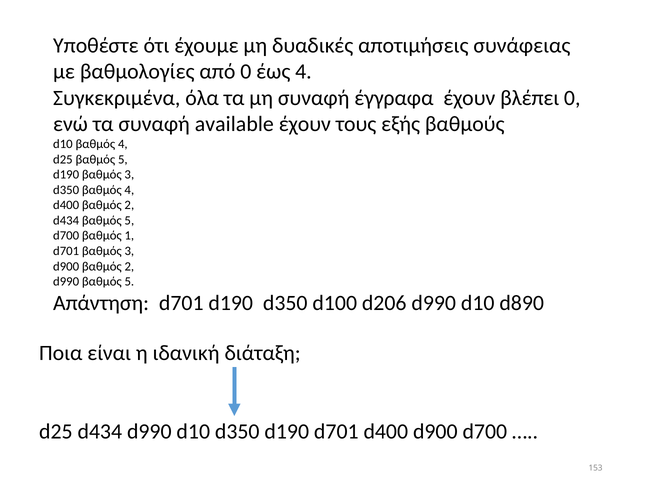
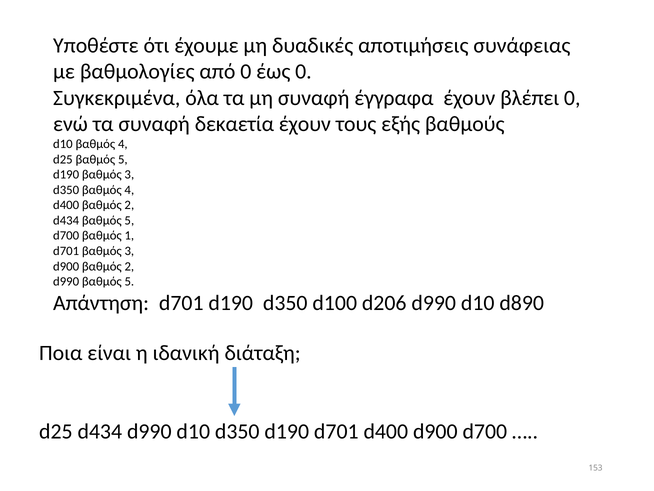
έως 4: 4 -> 0
available: available -> δεκαετία
